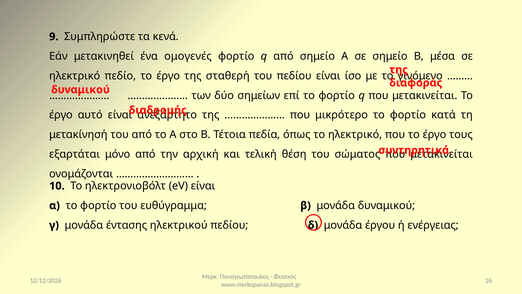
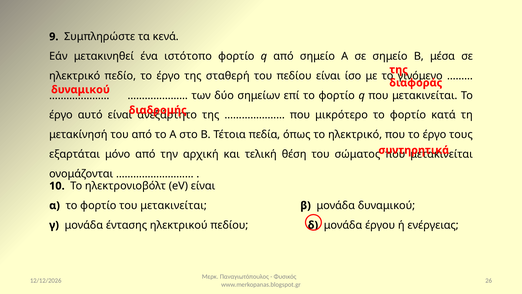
ομογενές: ομογενές -> ιστότοπο
του ευθύγραμμα: ευθύγραμμα -> μετακινείται
